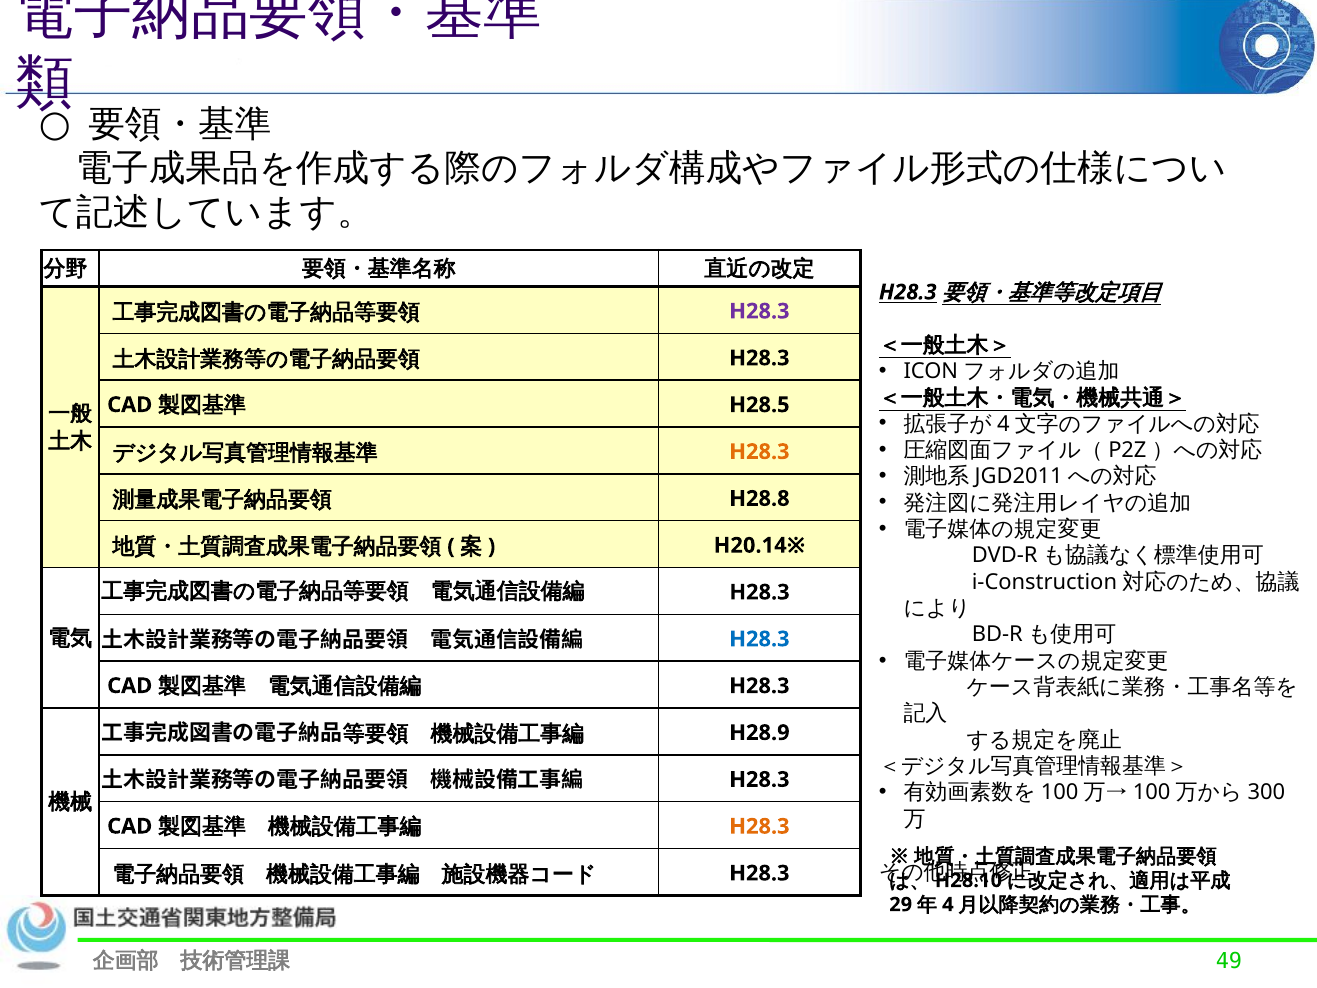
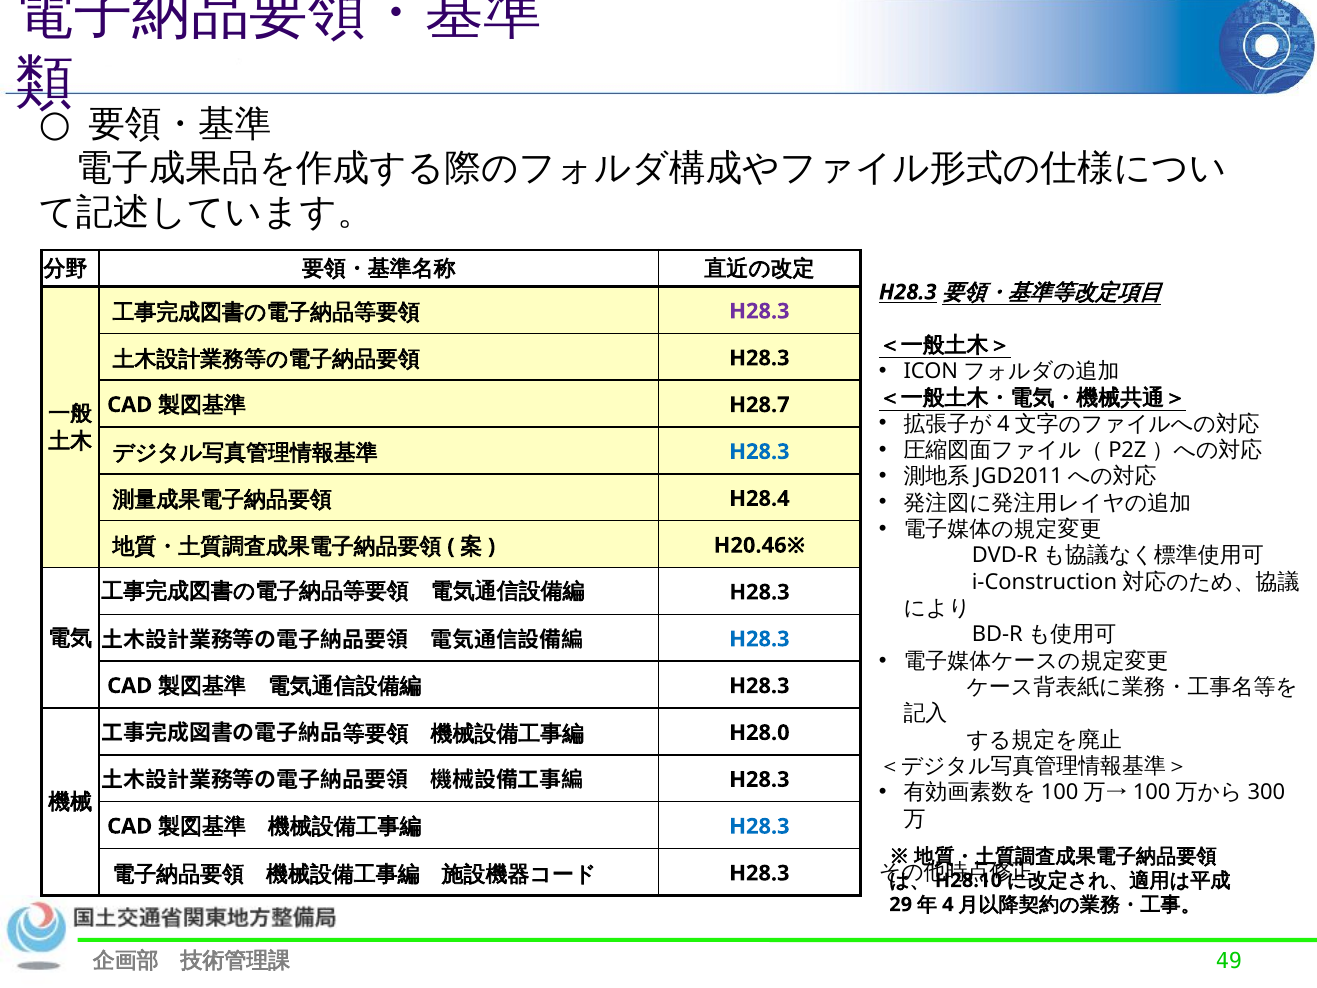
H28.5: H28.5 -> H28.7
H28.3 at (759, 452) colour: orange -> blue
H28.8: H28.8 -> H28.4
H20.14※: H20.14※ -> H20.46※
H28.9: H28.9 -> H28.0
H28.3 at (759, 826) colour: orange -> blue
